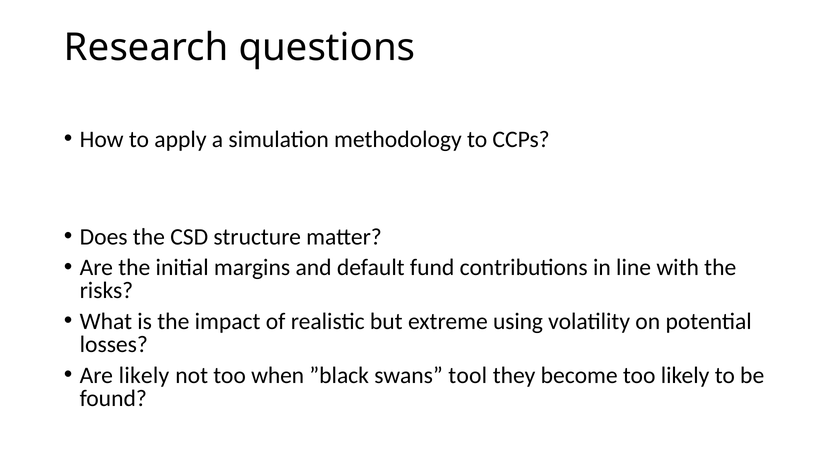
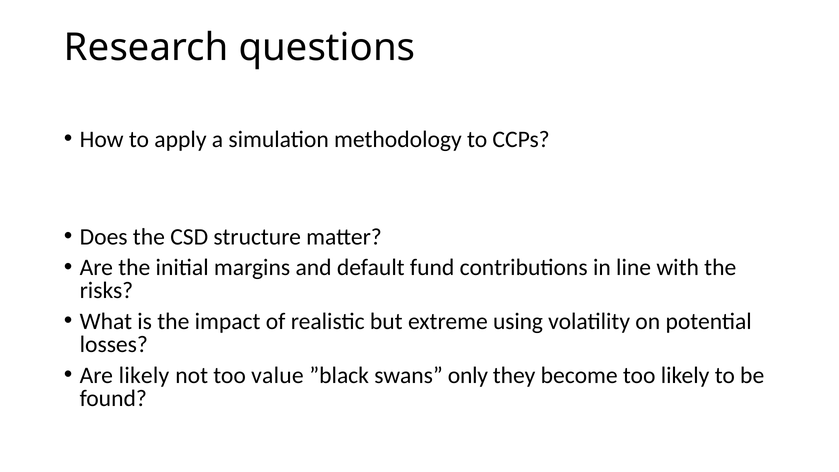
when: when -> value
tool: tool -> only
